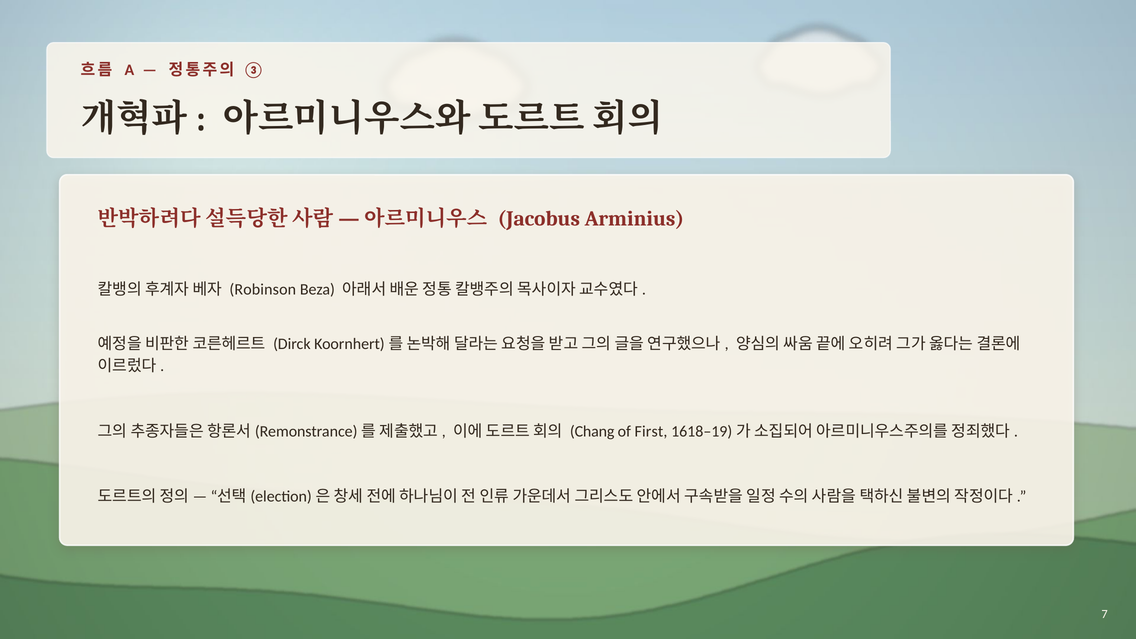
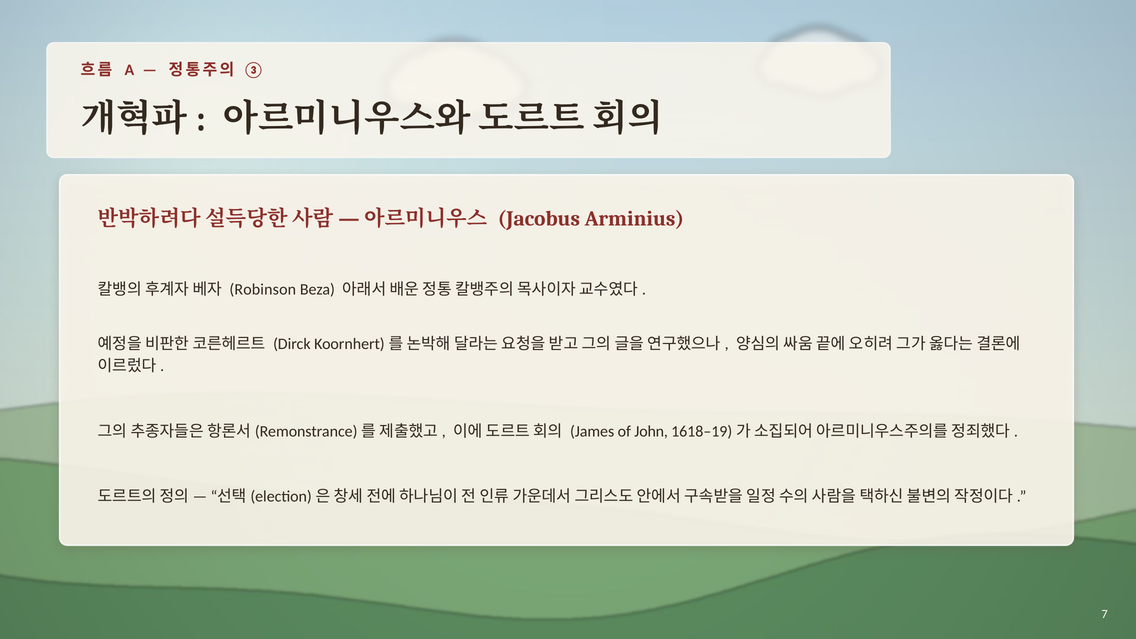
Chang: Chang -> James
First: First -> John
